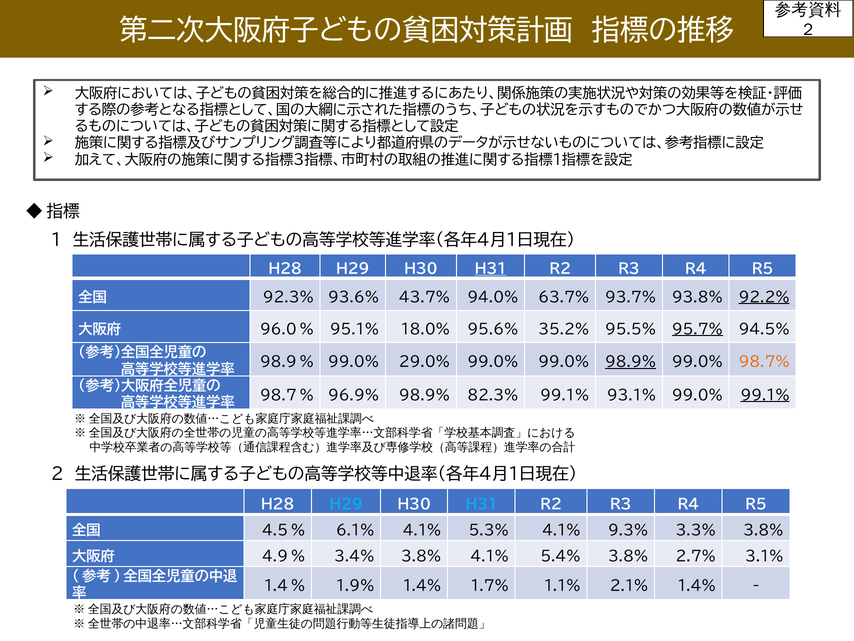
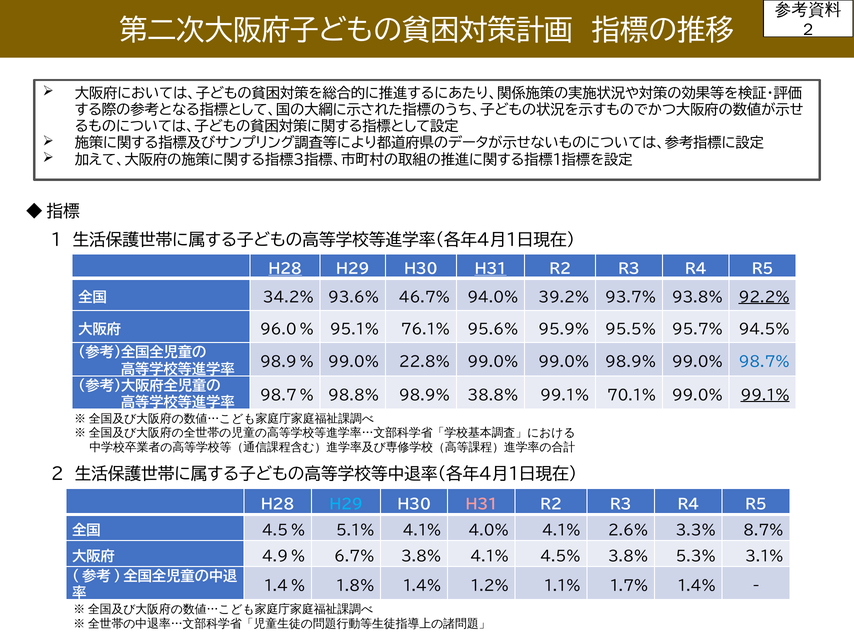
H28 at (285, 269) underline: none -> present
92.3%: 92.3% -> 34.2%
43.7%: 43.7% -> 46.7%
63.7%: 63.7% -> 39.2%
18.0%: 18.0% -> 76.1%
35.2%: 35.2% -> 95.9%
95.7% underline: present -> none
29.0%: 29.0% -> 22.8%
98.9% at (631, 362) underline: present -> none
98.7% colour: orange -> blue
96.9%: 96.9% -> 98.8%
82.3%: 82.3% -> 38.8%
93.1%: 93.1% -> 70.1%
H31 at (481, 504) colour: light blue -> pink
6.1%: 6.1% -> 5.1%
5.3%: 5.3% -> 4.0%
9.3%: 9.3% -> 2.6%
3.3% 3.8%: 3.8% -> 8.7%
3.4%: 3.4% -> 6.7%
5.4%: 5.4% -> 4.5%
2.7%: 2.7% -> 5.3%
1.9%: 1.9% -> 1.8%
1.7%: 1.7% -> 1.2%
2.1%: 2.1% -> 1.7%
